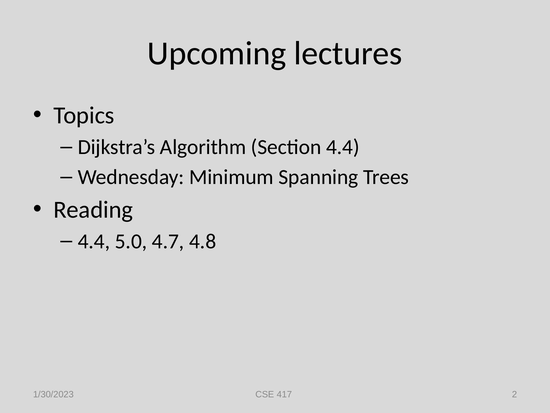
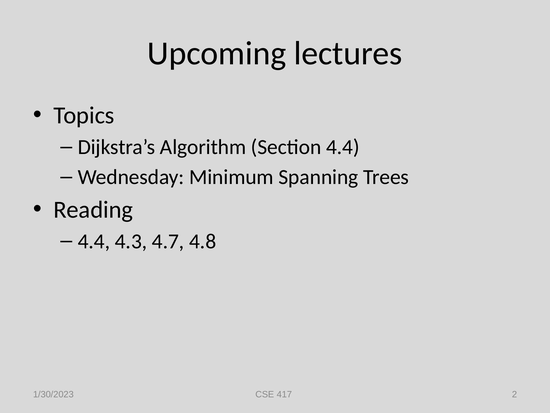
5.0: 5.0 -> 4.3
